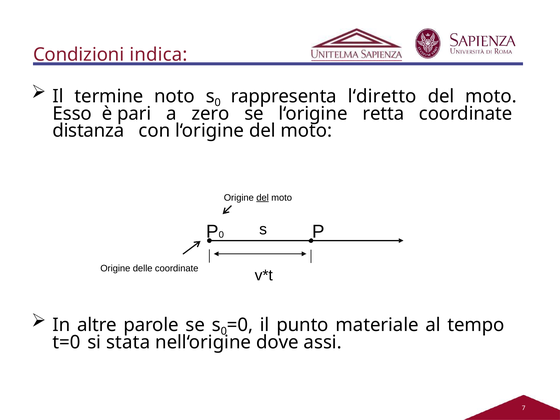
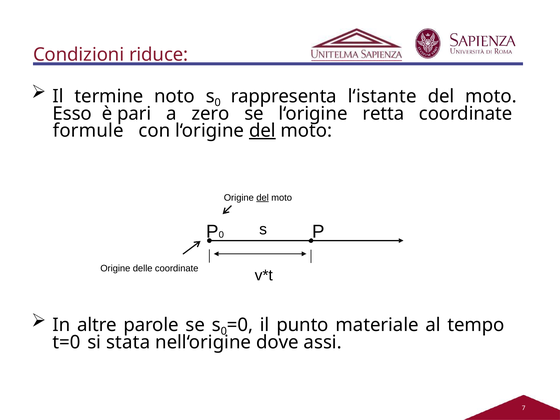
indica: indica -> riduce
l‘diretto: l‘diretto -> l‘istante
distanza: distanza -> formule
del at (262, 131) underline: none -> present
